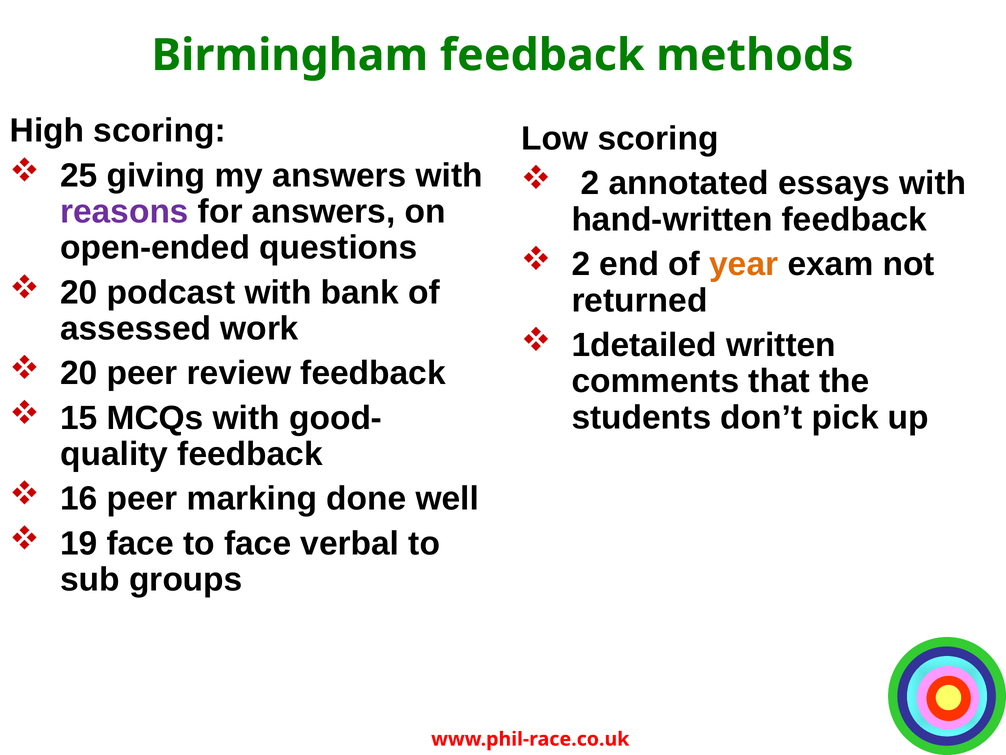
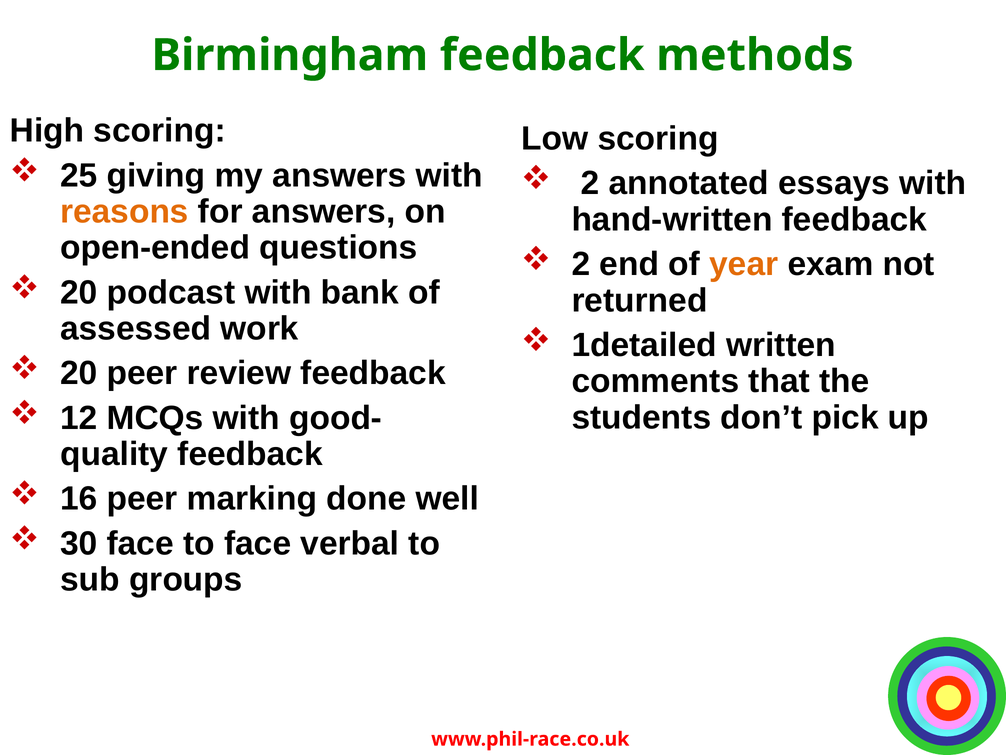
reasons colour: purple -> orange
15: 15 -> 12
19: 19 -> 30
